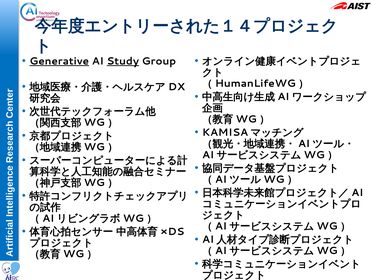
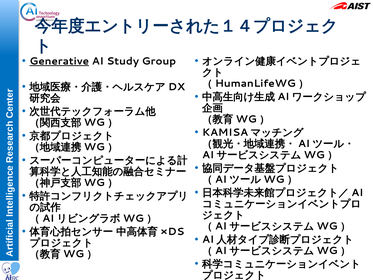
Study underline: present -> none
